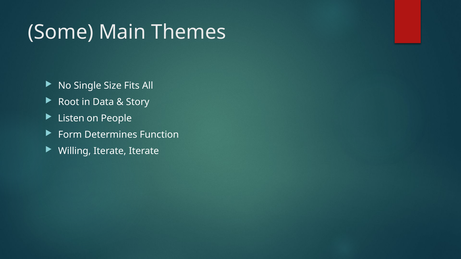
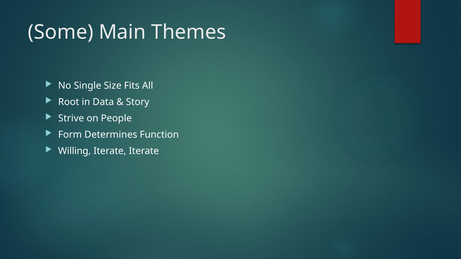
Listen: Listen -> Strive
